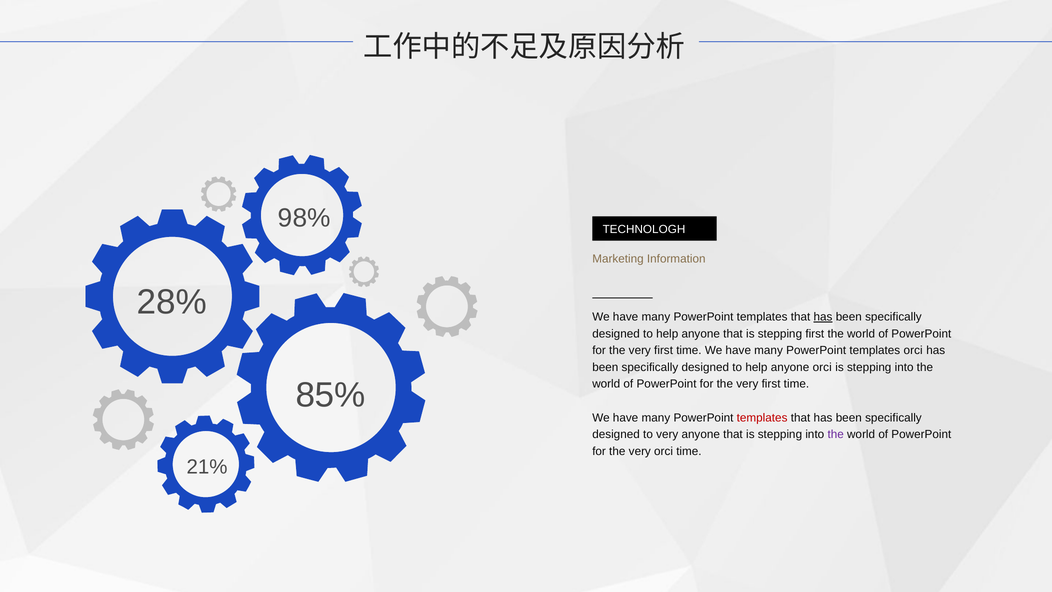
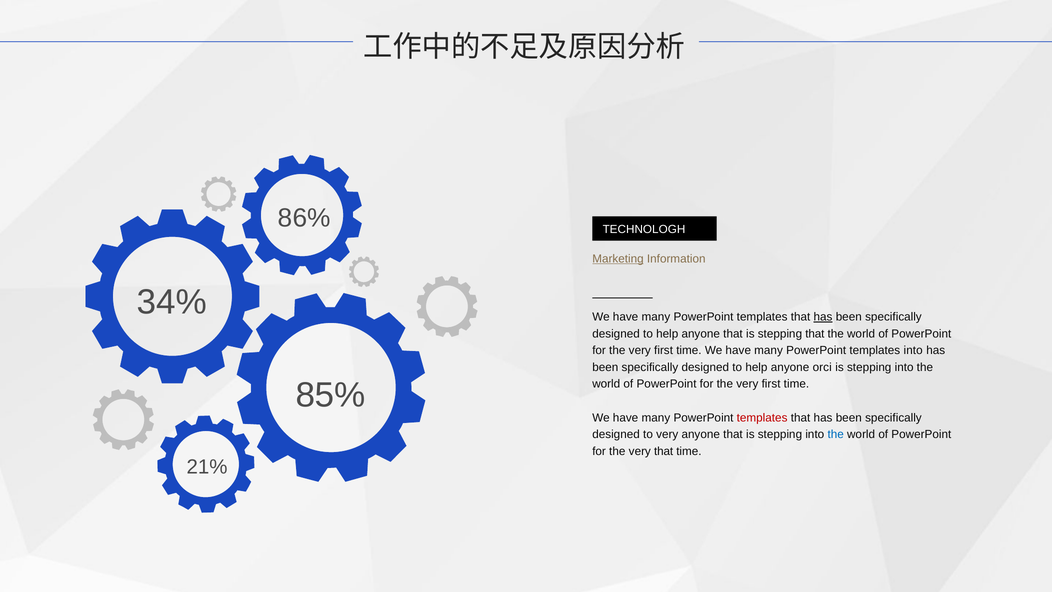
98%: 98% -> 86%
Marketing underline: none -> present
28%: 28% -> 34%
stepping first: first -> that
templates orci: orci -> into
the at (836, 434) colour: purple -> blue
very orci: orci -> that
